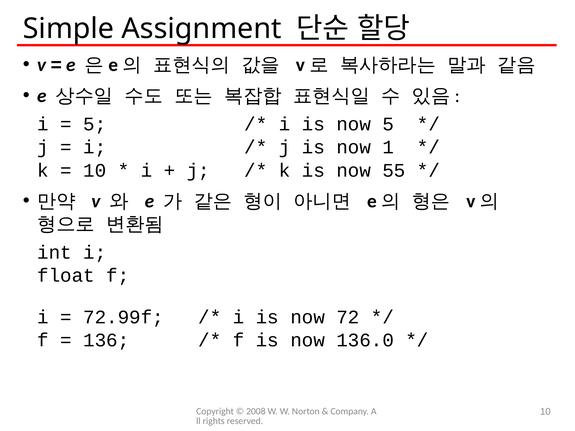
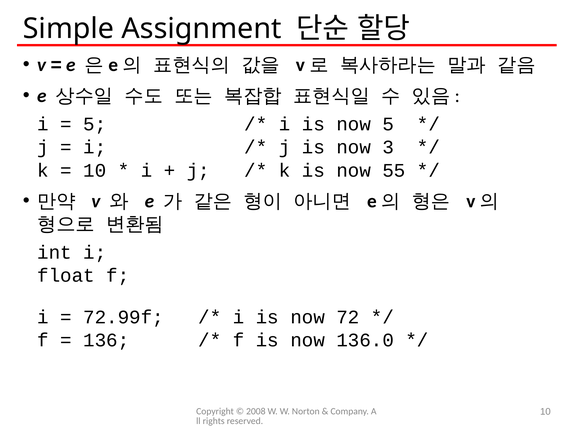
1: 1 -> 3
